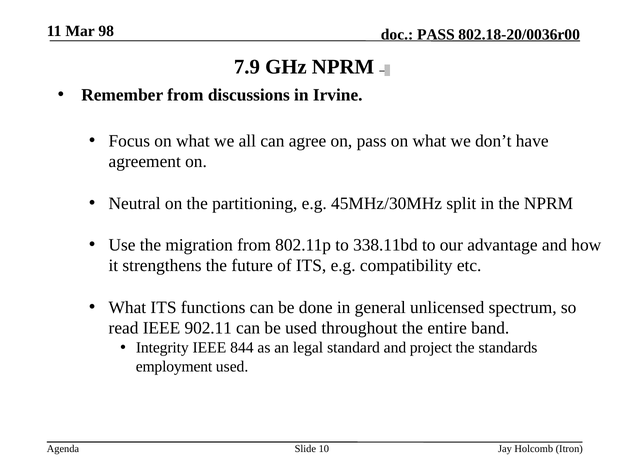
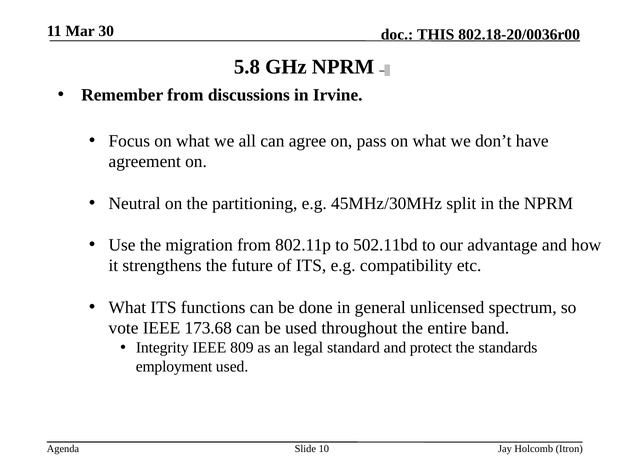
98: 98 -> 30
PASS at (436, 35): PASS -> THIS
7.9: 7.9 -> 5.8
338.11bd: 338.11bd -> 502.11bd
read: read -> vote
902.11: 902.11 -> 173.68
844: 844 -> 809
project: project -> protect
